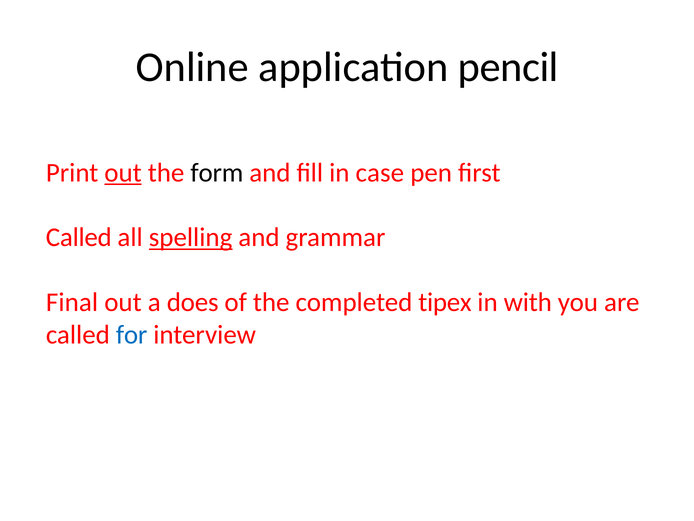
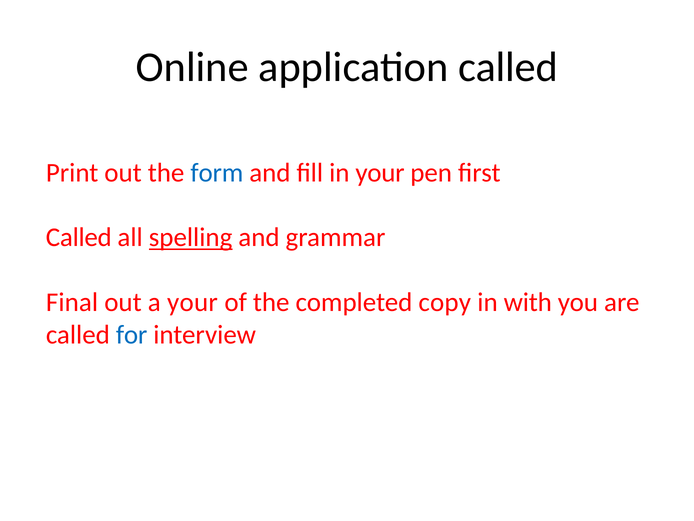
application pencil: pencil -> called
out at (123, 172) underline: present -> none
form colour: black -> blue
in case: case -> your
a does: does -> your
tipex: tipex -> copy
